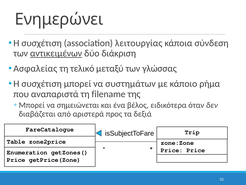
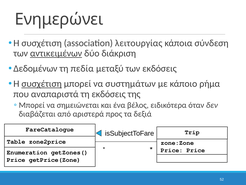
Ασφαλείας: Ασφαλείας -> Δεδομένων
τελικό: τελικό -> πεδία
των γλώσσας: γλώσσας -> εκδόσεις
συσχέτιση at (42, 84) underline: none -> present
τη filename: filename -> εκδόσεις
